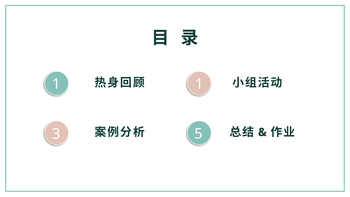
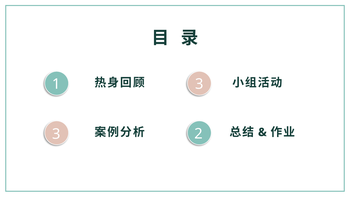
1 at (199, 84): 1 -> 3
5: 5 -> 2
